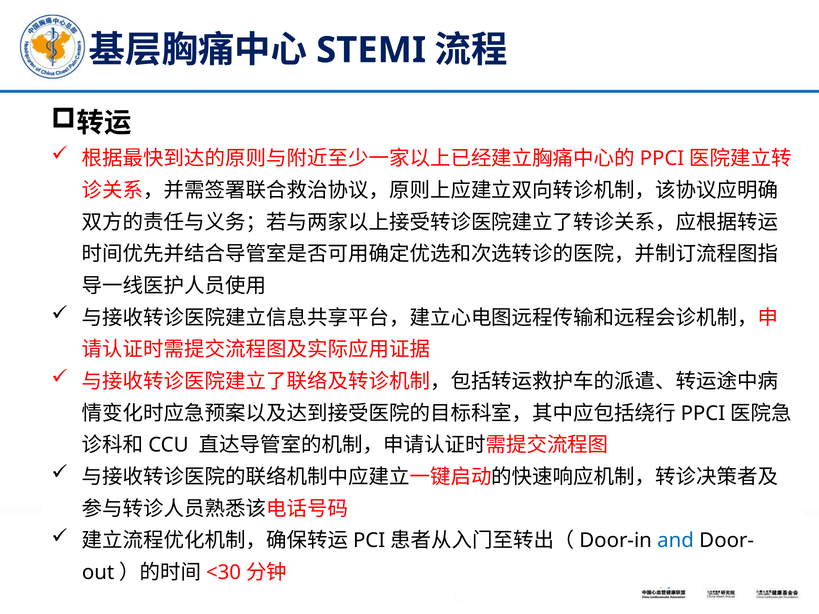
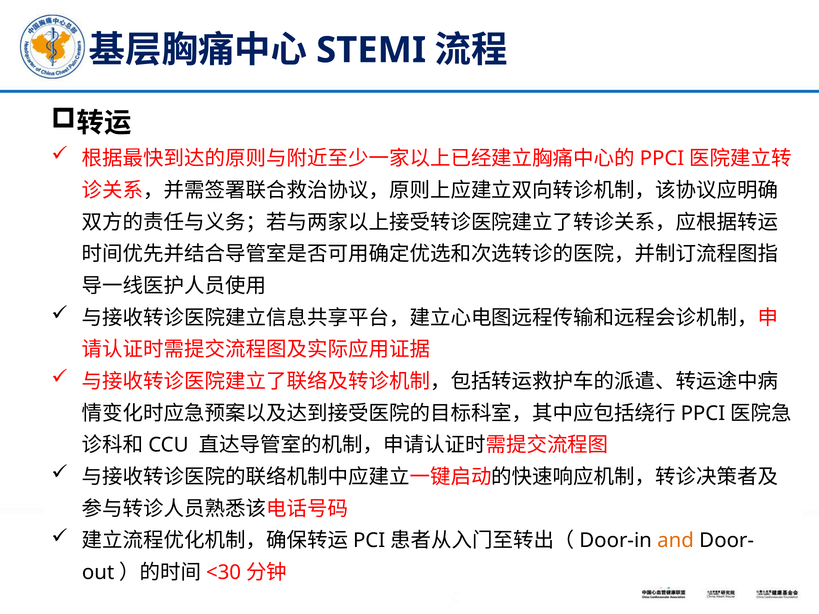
and colour: blue -> orange
